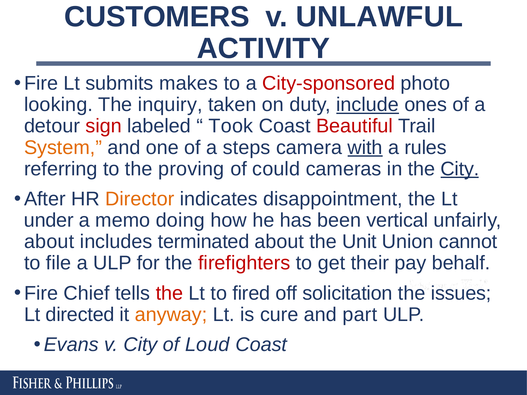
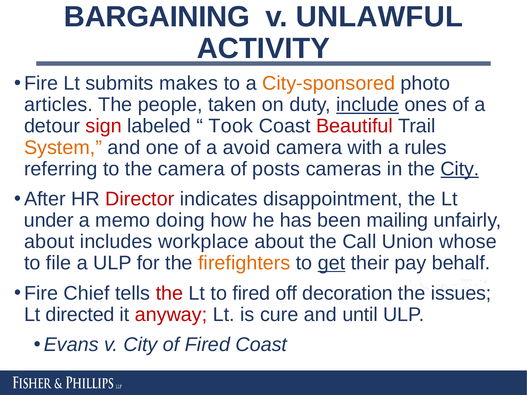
CUSTOMERS: CUSTOMERS -> BARGAINING
City-sponsored colour: red -> orange
looking: looking -> articles
inquiry: inquiry -> people
steps: steps -> avoid
with underline: present -> none
the proving: proving -> camera
could: could -> posts
Director colour: orange -> red
vertical: vertical -> mailing
terminated: terminated -> workplace
Unit: Unit -> Call
cannot: cannot -> whose
firefighters colour: red -> orange
get underline: none -> present
solicitation: solicitation -> decoration
anyway colour: orange -> red
part: part -> until
of Loud: Loud -> Fired
